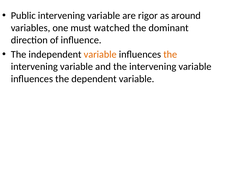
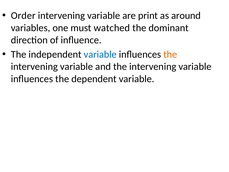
Public: Public -> Order
rigor: rigor -> print
variable at (100, 54) colour: orange -> blue
